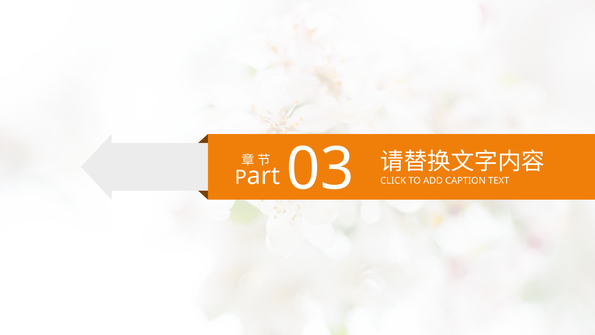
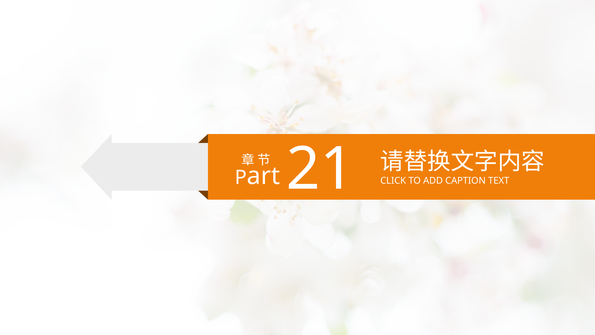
03: 03 -> 21
